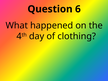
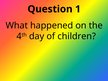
6: 6 -> 1
clothing: clothing -> children
